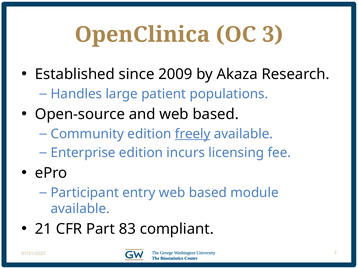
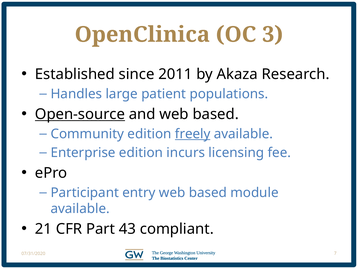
2009: 2009 -> 2011
Open-source underline: none -> present
83: 83 -> 43
